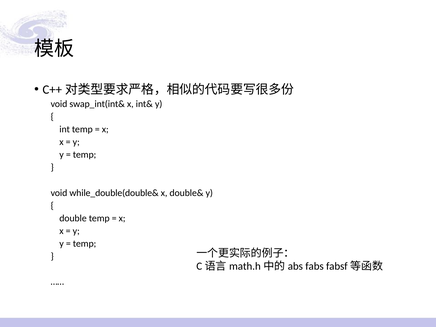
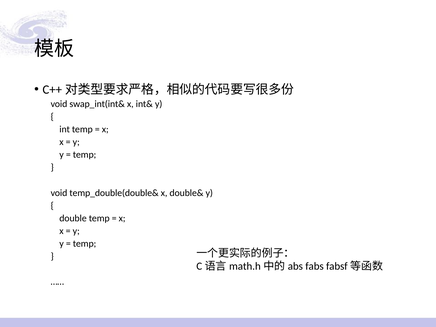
while_double(double&: while_double(double& -> temp_double(double&
